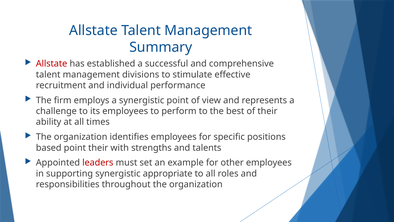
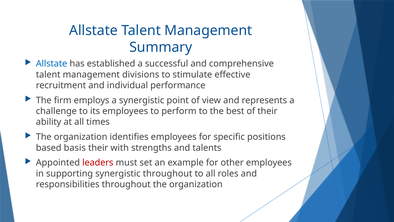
Allstate at (52, 64) colour: red -> blue
based point: point -> basis
synergistic appropriate: appropriate -> throughout
